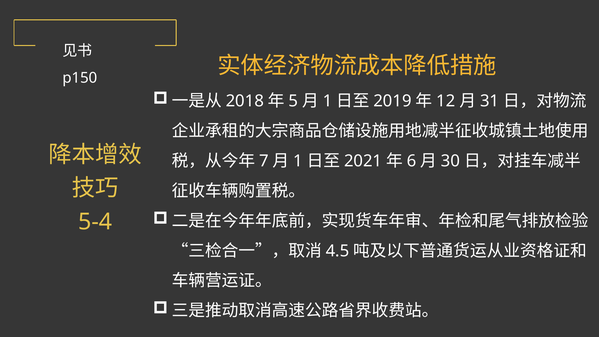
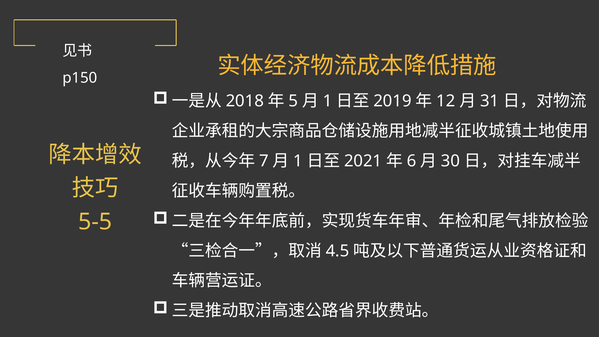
5-4: 5-4 -> 5-5
